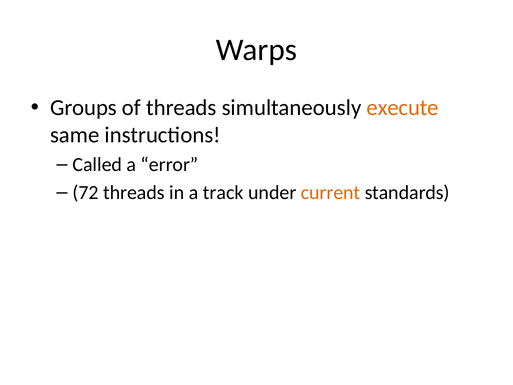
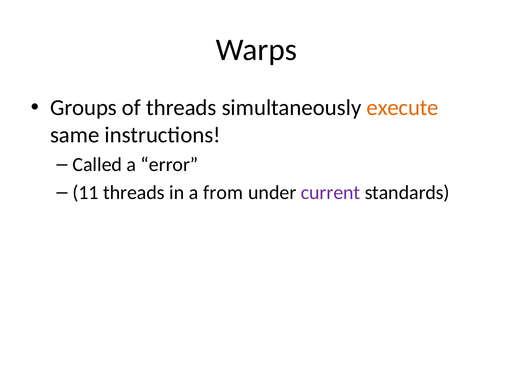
72: 72 -> 11
track: track -> from
current colour: orange -> purple
